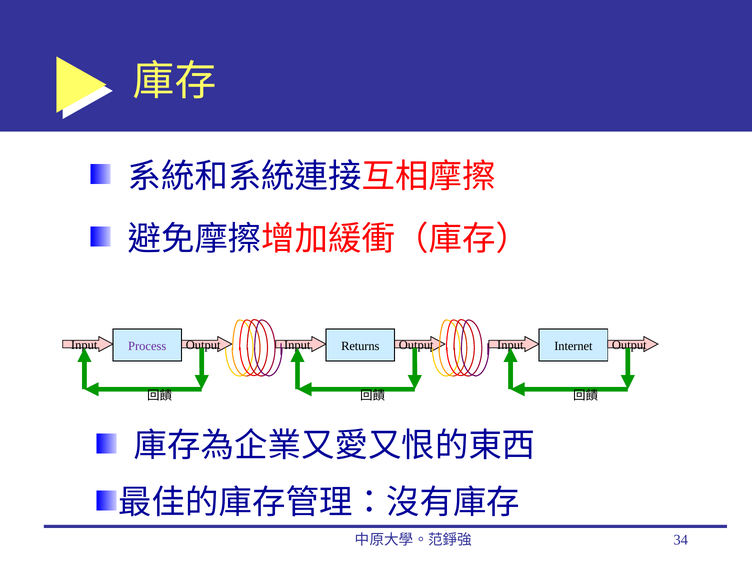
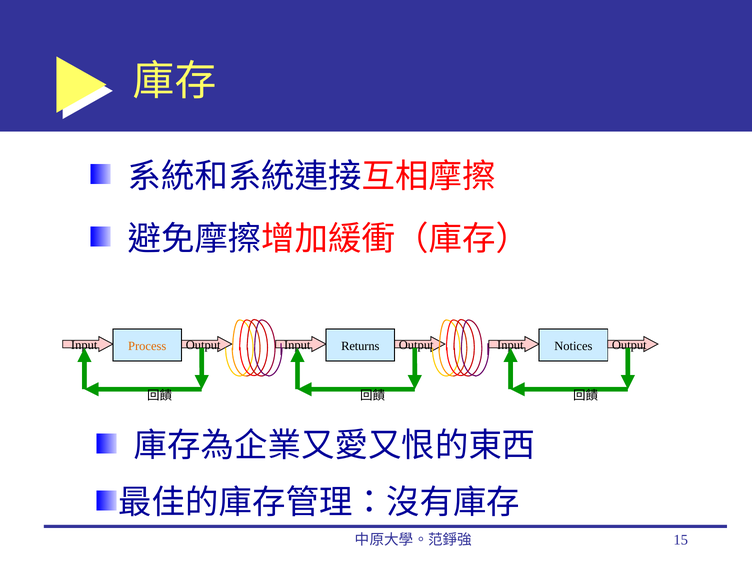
Process colour: purple -> orange
Internet: Internet -> Notices
34: 34 -> 15
